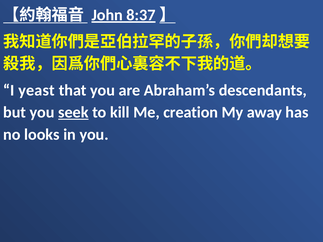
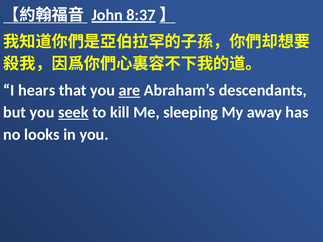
yeast: yeast -> hears
are underline: none -> present
creation: creation -> sleeping
